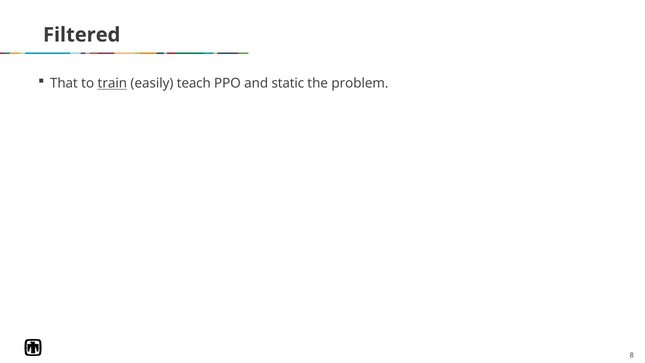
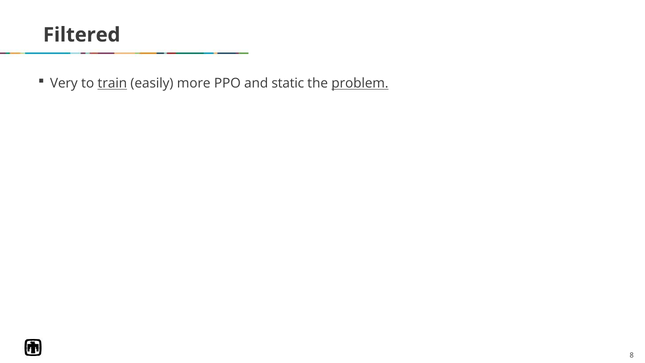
That: That -> Very
teach: teach -> more
problem underline: none -> present
